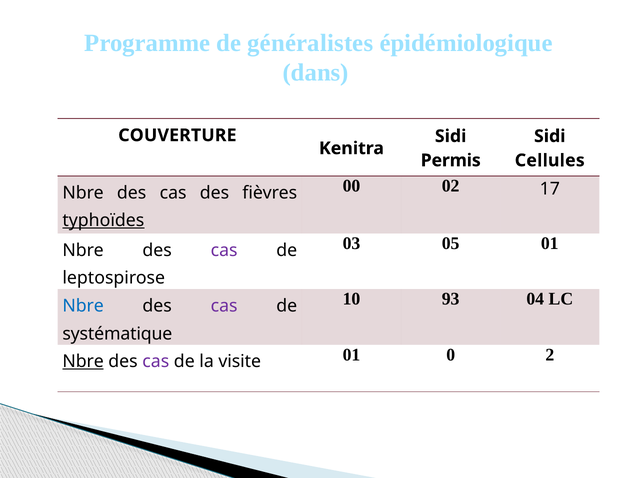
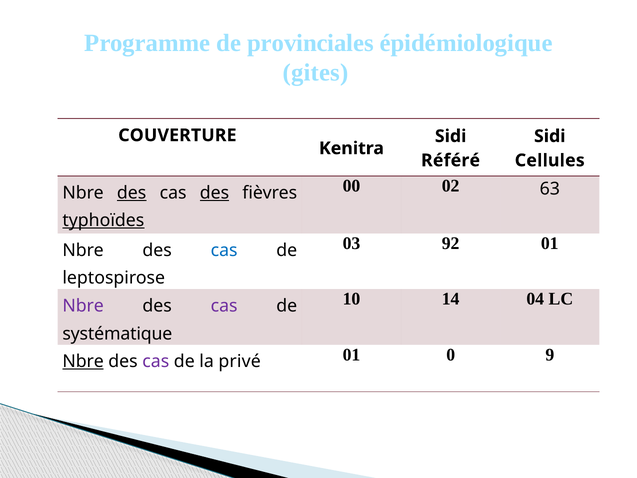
généralistes: généralistes -> provinciales
dans: dans -> gites
Permis: Permis -> Référé
17: 17 -> 63
des at (132, 193) underline: none -> present
des at (214, 193) underline: none -> present
05: 05 -> 92
cas at (224, 250) colour: purple -> blue
93: 93 -> 14
Nbre at (83, 306) colour: blue -> purple
2: 2 -> 9
visite: visite -> privé
